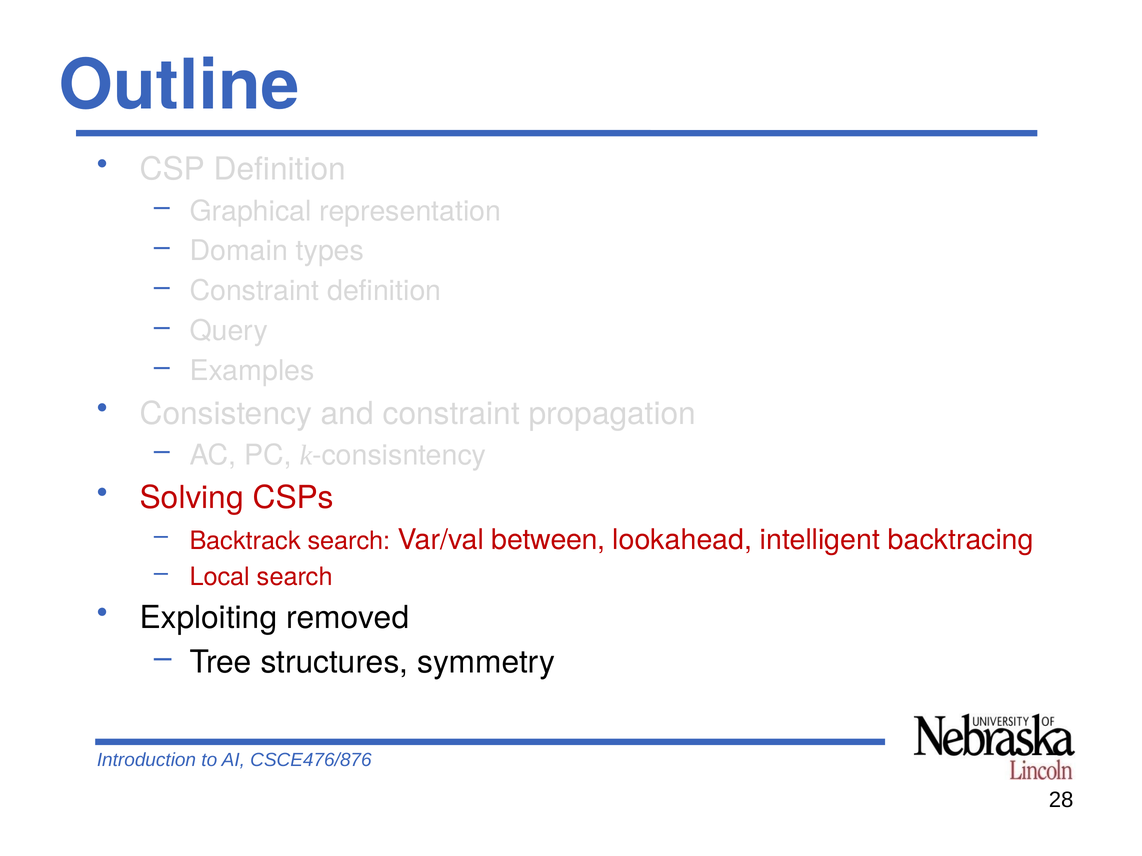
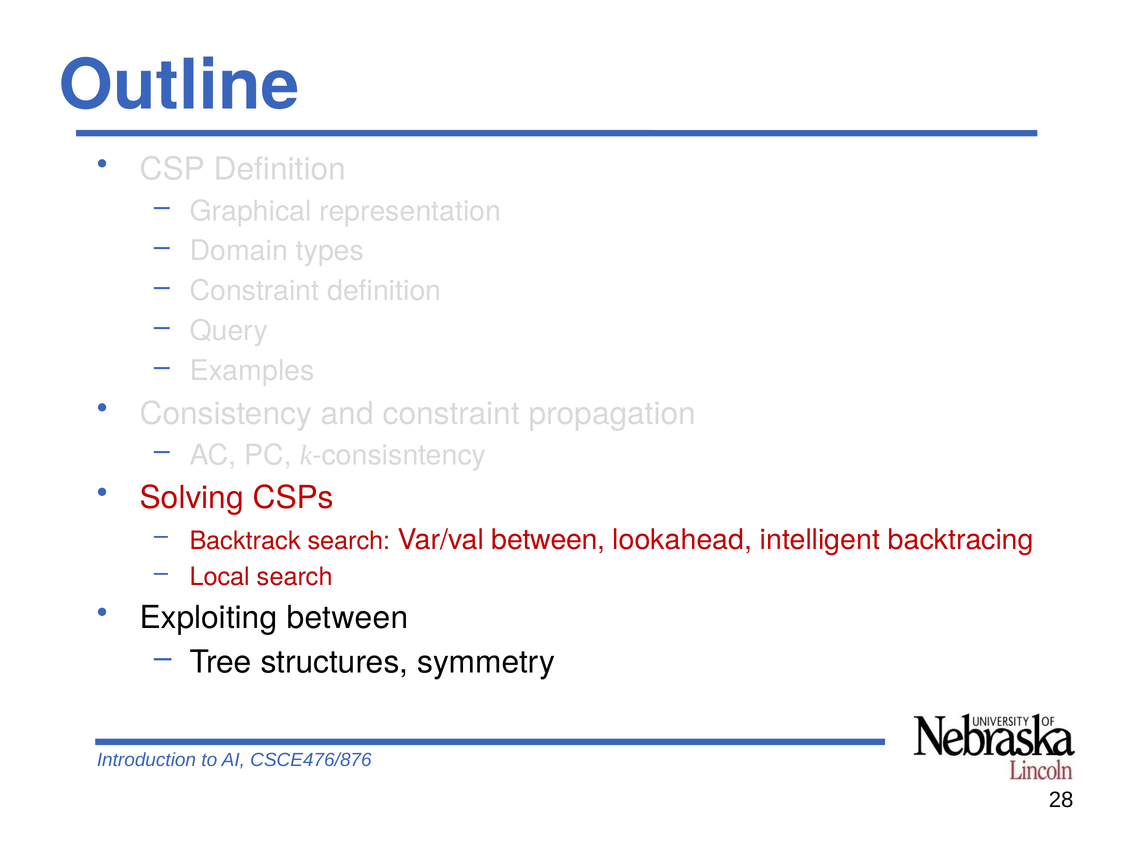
Exploiting removed: removed -> between
